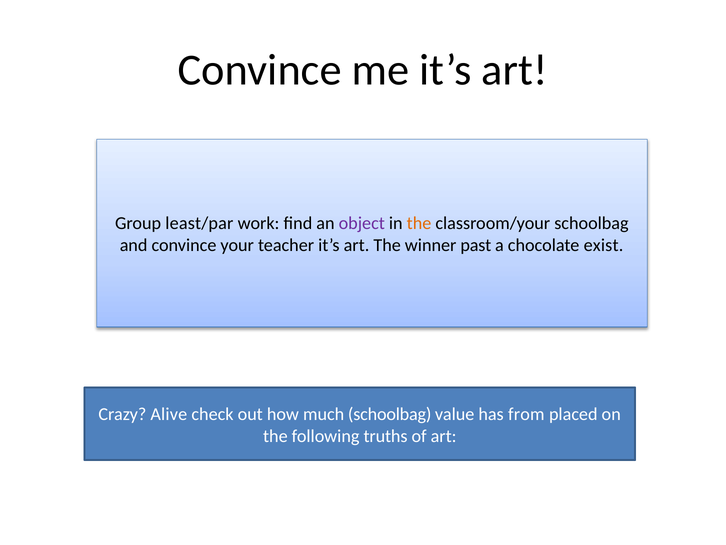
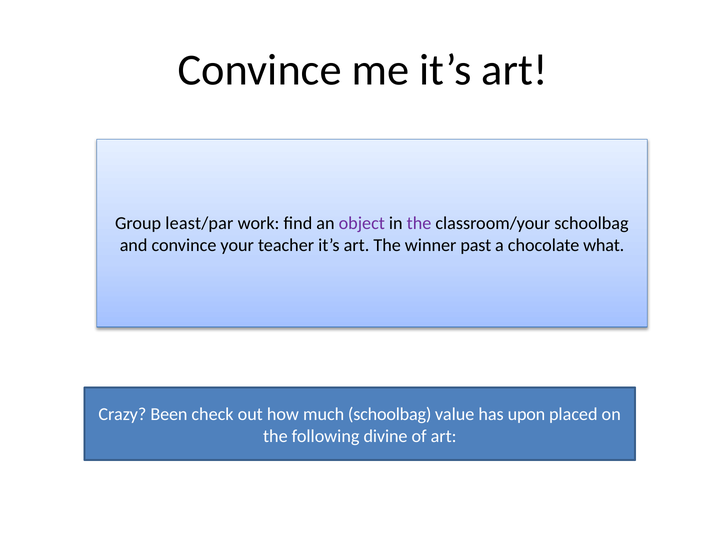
the at (419, 223) colour: orange -> purple
exist: exist -> what
Alive: Alive -> Been
from: from -> upon
truths: truths -> divine
